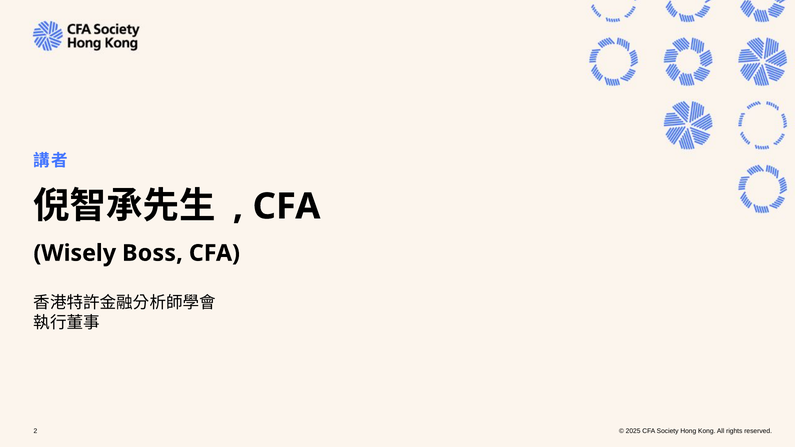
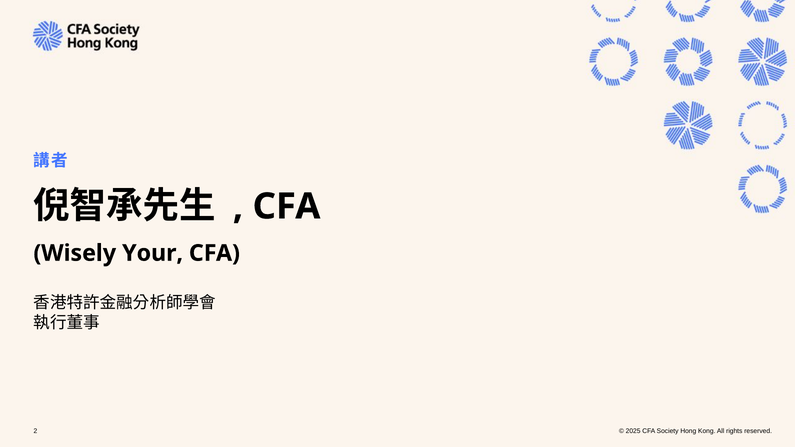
Boss: Boss -> Your
